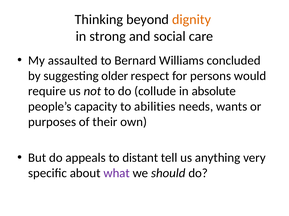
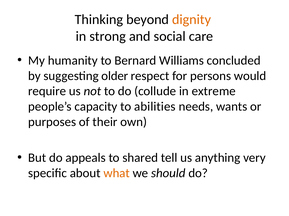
assaulted: assaulted -> humanity
absolute: absolute -> extreme
distant: distant -> shared
what colour: purple -> orange
